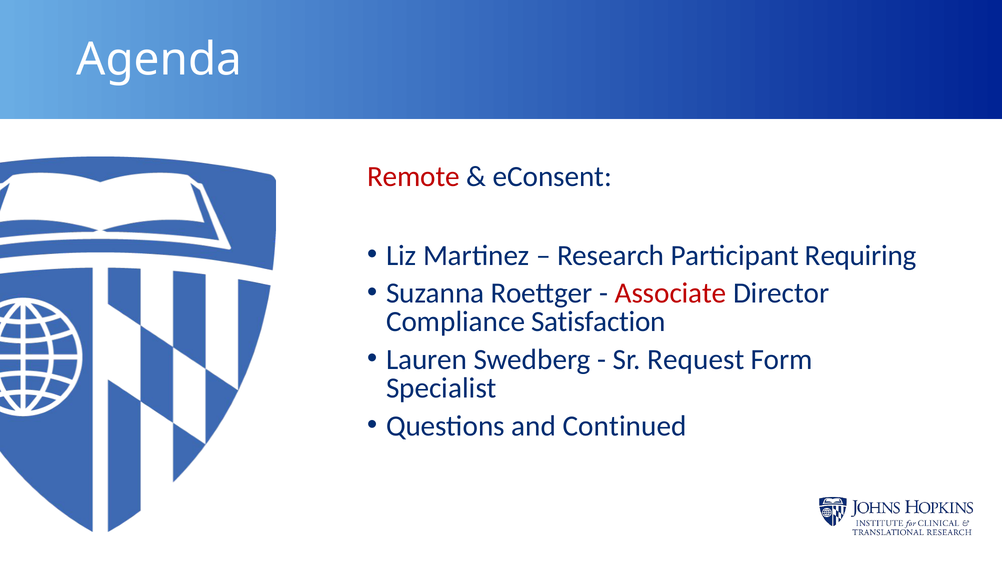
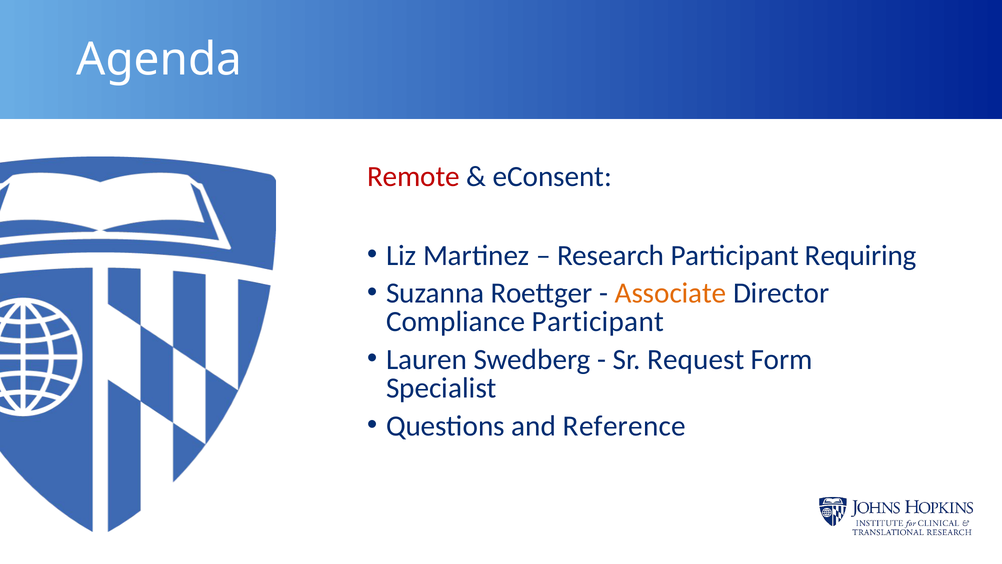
Associate colour: red -> orange
Compliance Satisfaction: Satisfaction -> Participant
Continued: Continued -> Reference
